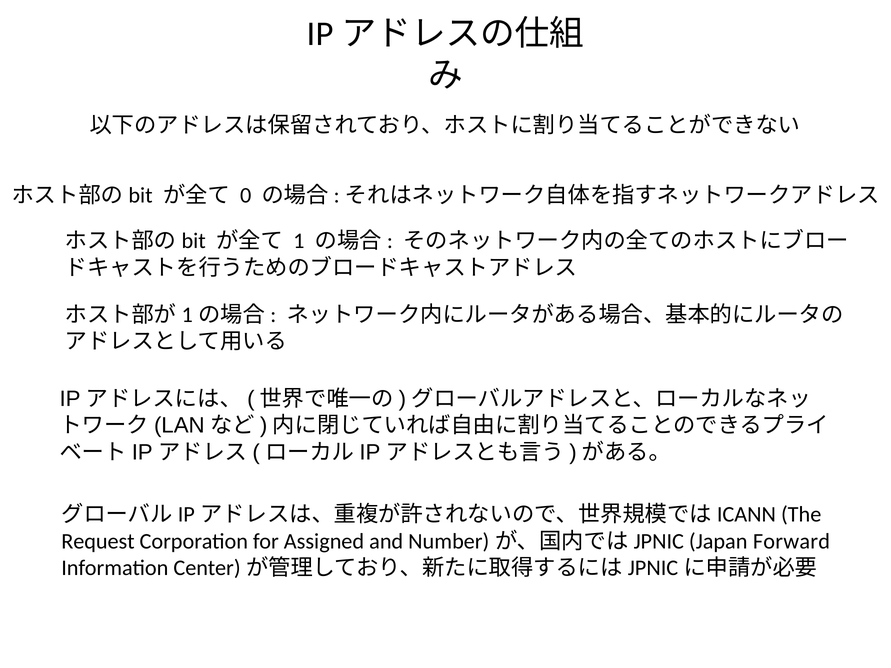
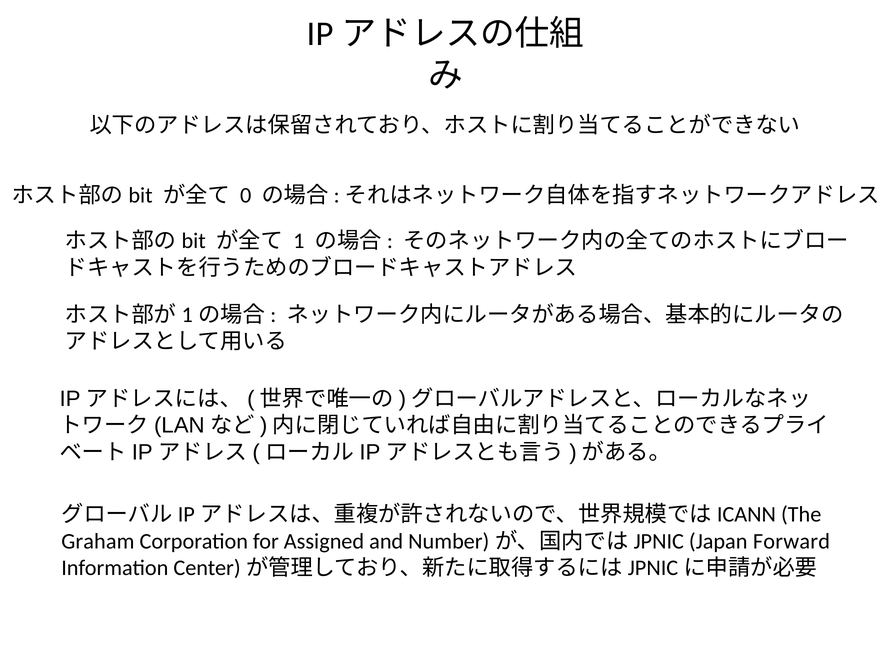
Request: Request -> Graham
